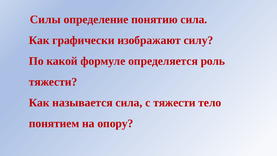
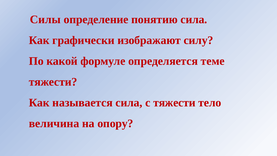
роль: роль -> теме
понятием: понятием -> величина
